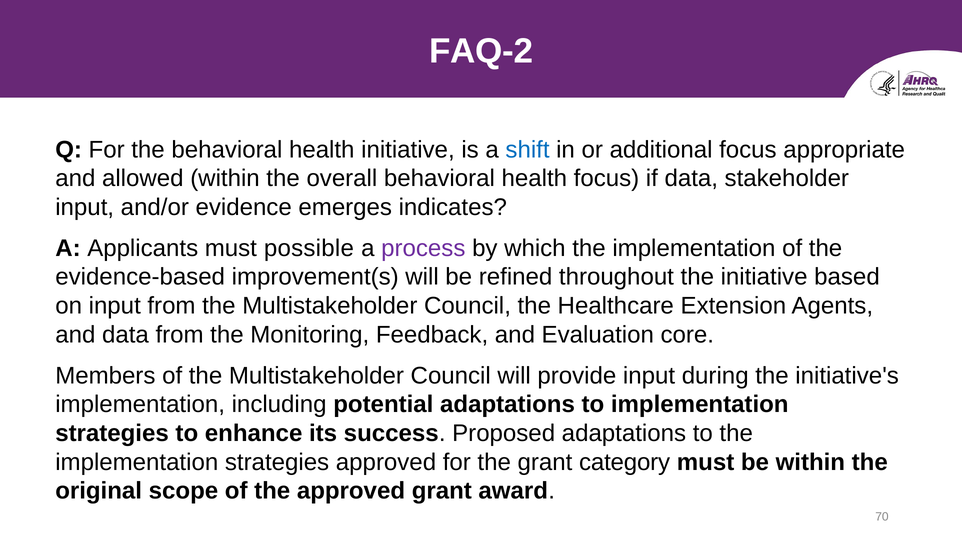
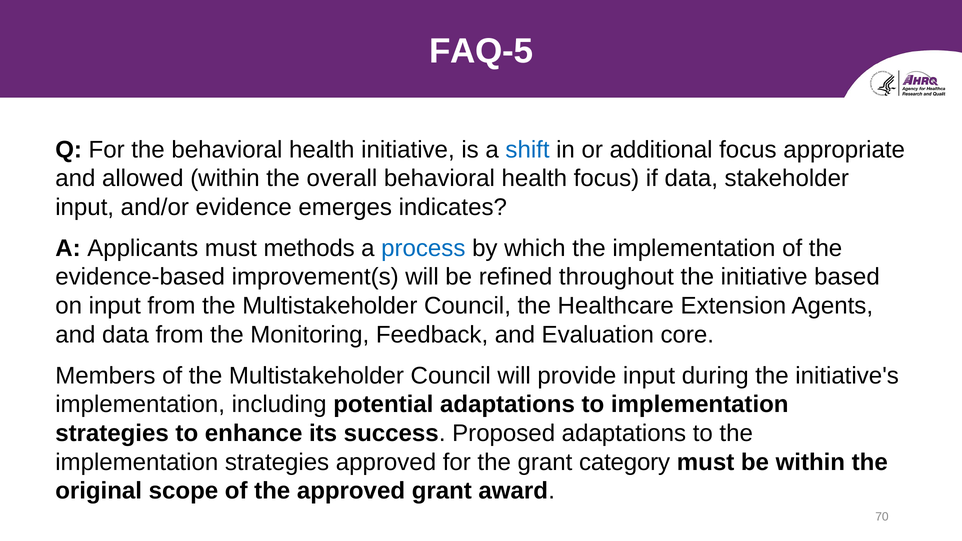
FAQ-2: FAQ-2 -> FAQ-5
possible: possible -> methods
process colour: purple -> blue
